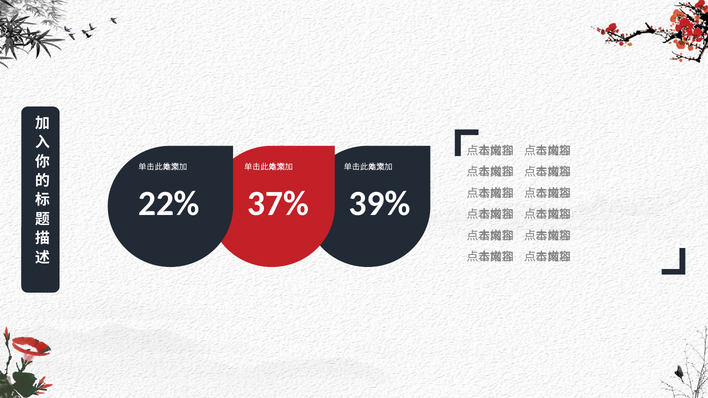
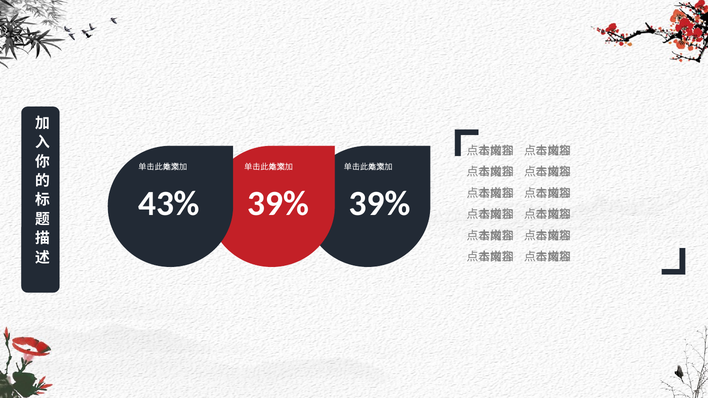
22%: 22% -> 43%
37% at (278, 204): 37% -> 39%
